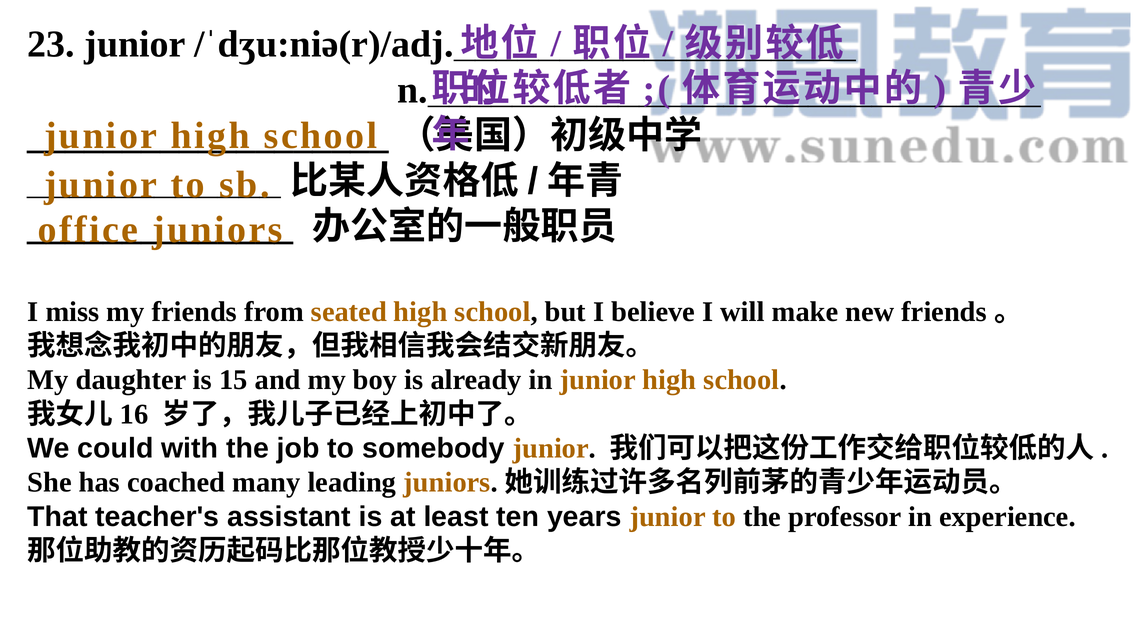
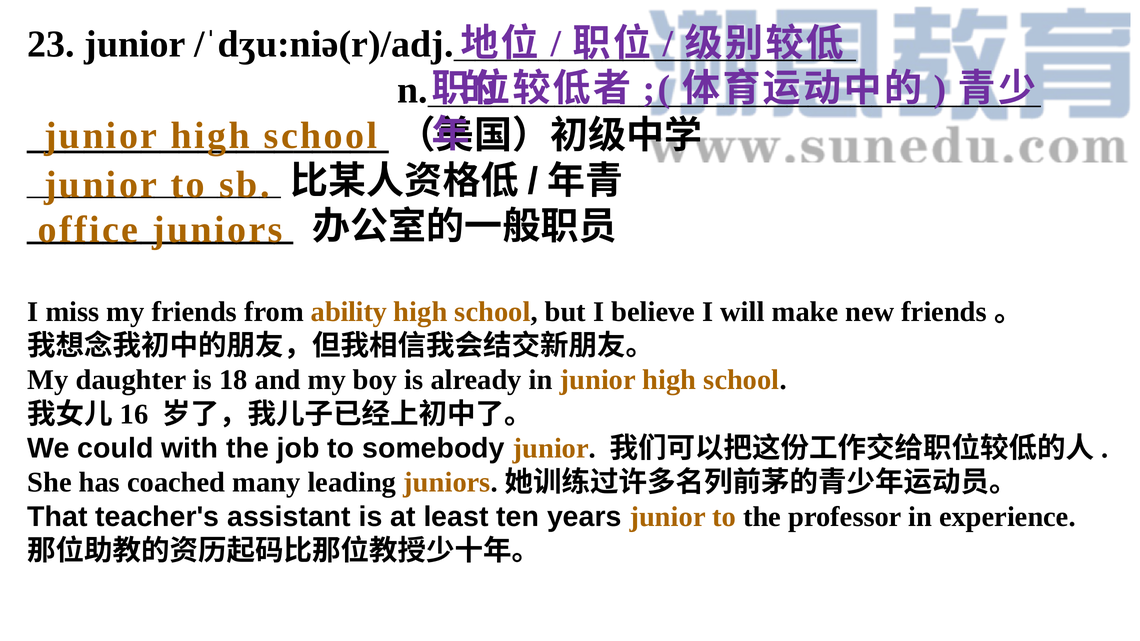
seated: seated -> ability
15: 15 -> 18
